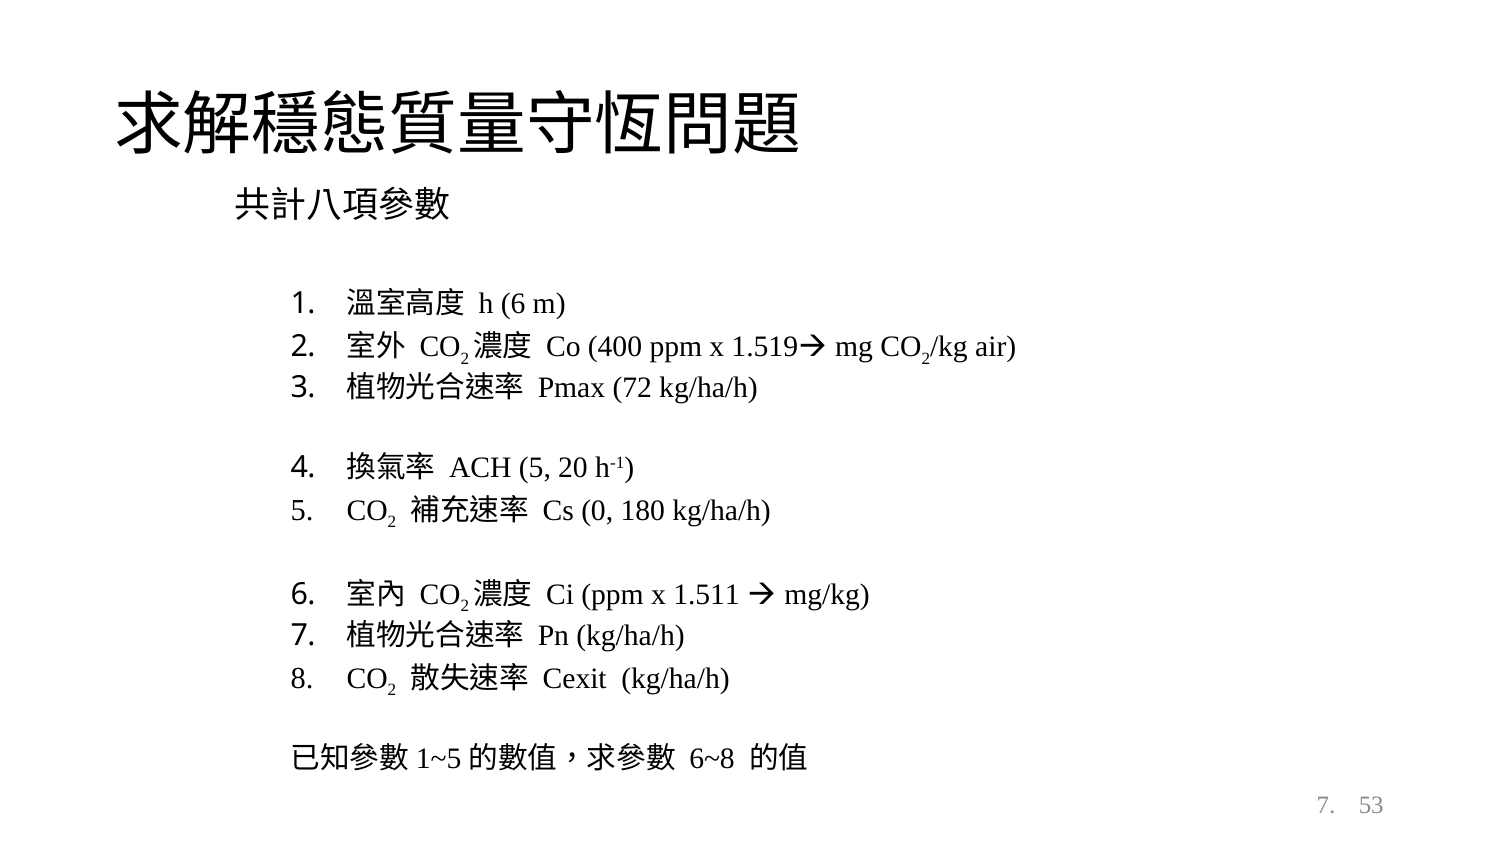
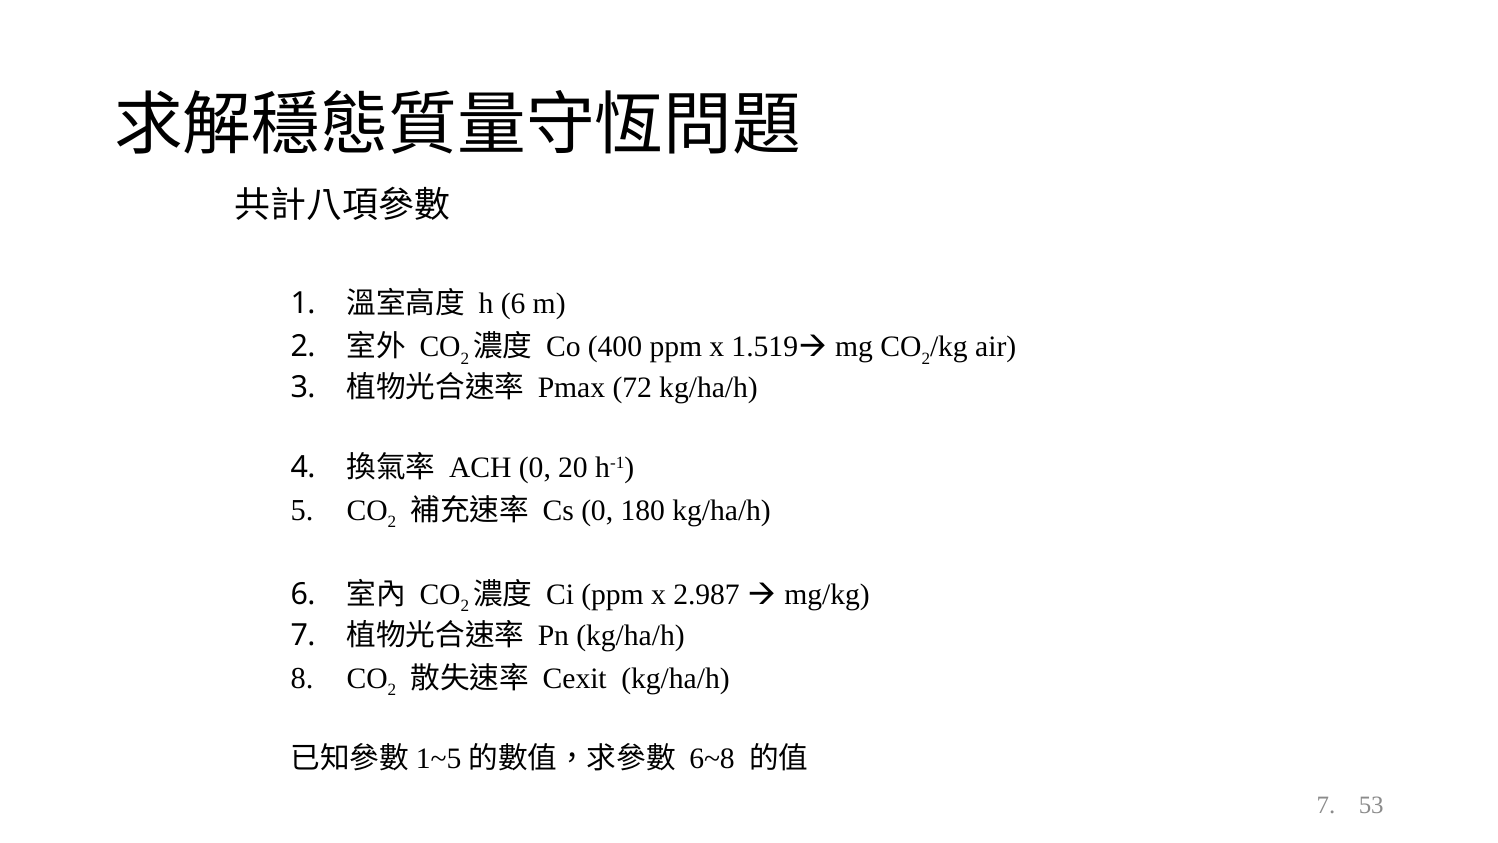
ACH 5: 5 -> 0
1.511: 1.511 -> 2.987
